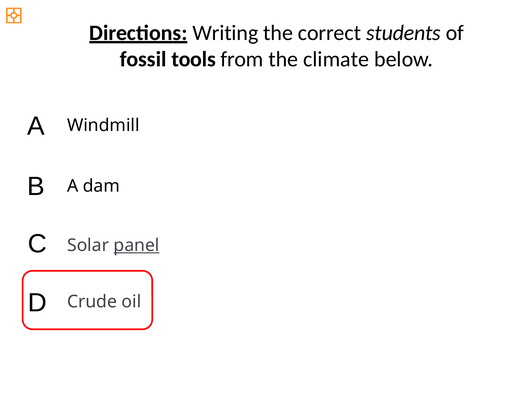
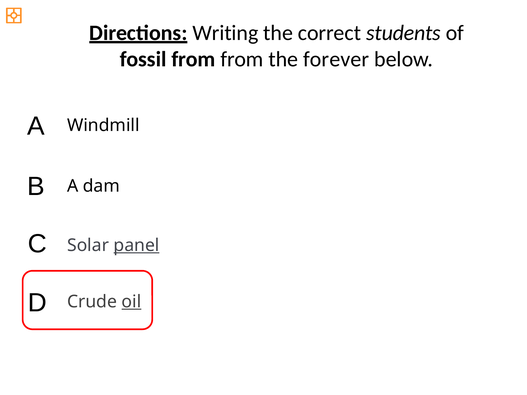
fossil tools: tools -> from
climate: climate -> forever
oil underline: none -> present
